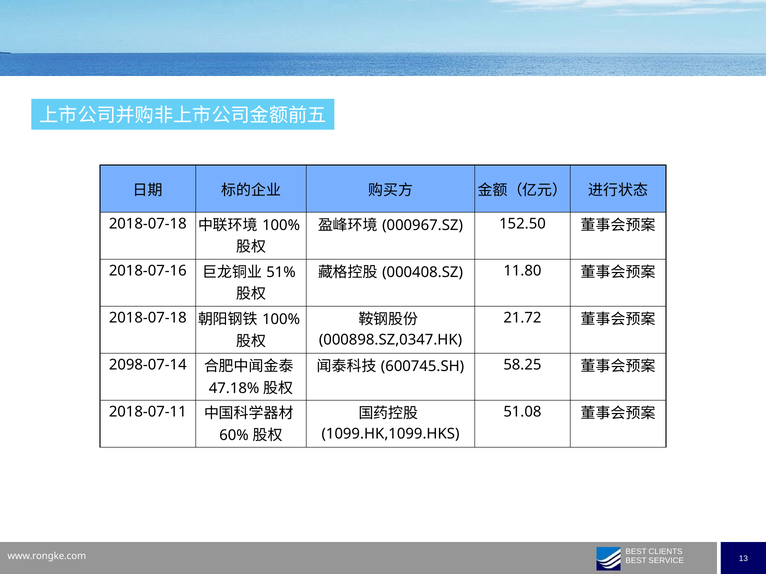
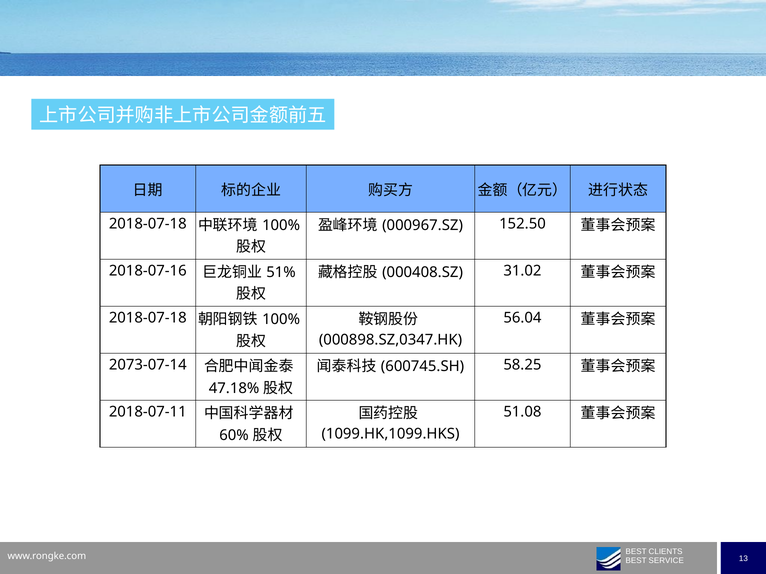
11.80: 11.80 -> 31.02
21.72: 21.72 -> 56.04
2098-07-14: 2098-07-14 -> 2073-07-14
